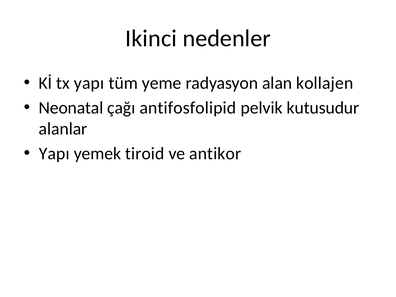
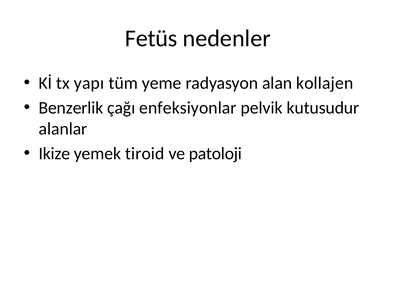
Ikinci: Ikinci -> Fetüs
Neonatal: Neonatal -> Benzerlik
antifosfolipid: antifosfolipid -> enfeksiyonlar
Yapı at (54, 153): Yapı -> Ikize
antikor: antikor -> patoloji
